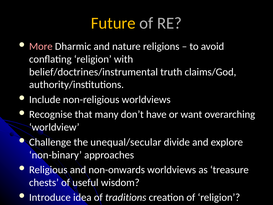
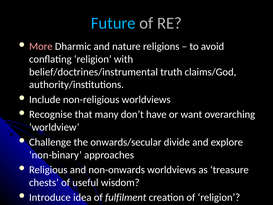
Future colour: yellow -> light blue
unequal/secular: unequal/secular -> onwards/secular
traditions: traditions -> fulfilment
